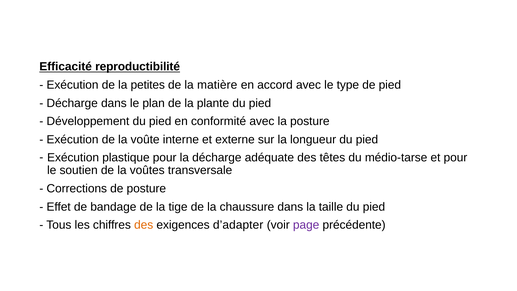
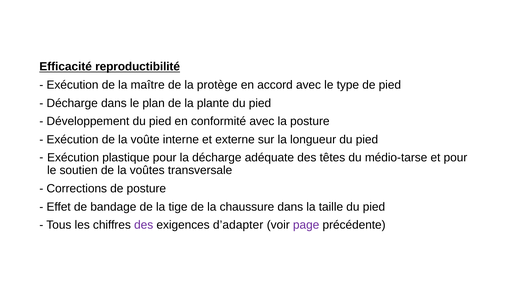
petites: petites -> maître
matière: matière -> protège
des at (144, 225) colour: orange -> purple
